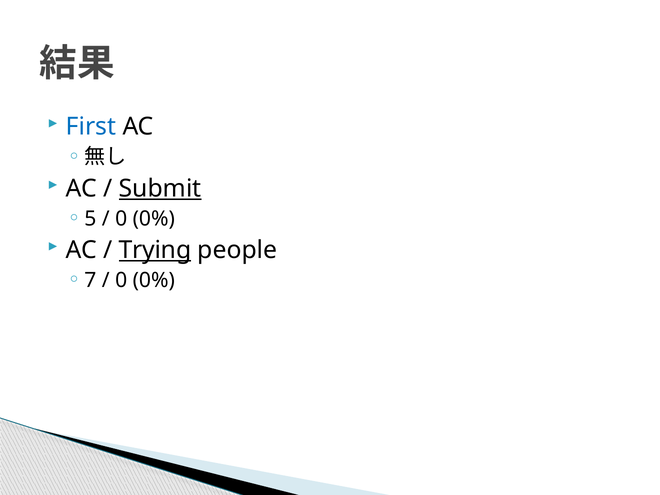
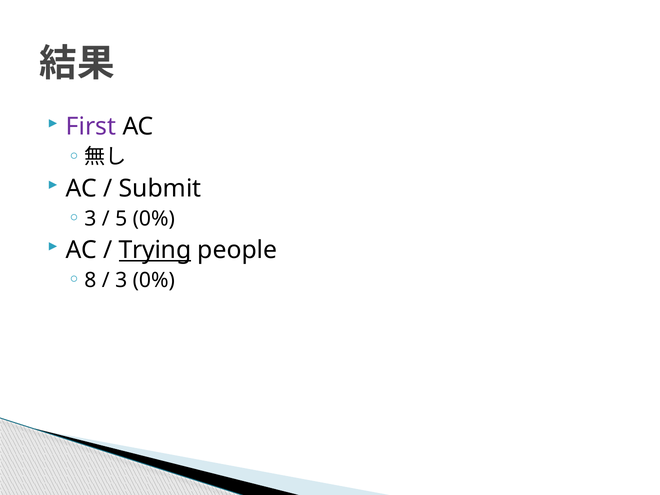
First colour: blue -> purple
Submit underline: present -> none
5 at (90, 219): 5 -> 3
0 at (121, 219): 0 -> 5
7: 7 -> 8
0 at (121, 280): 0 -> 3
